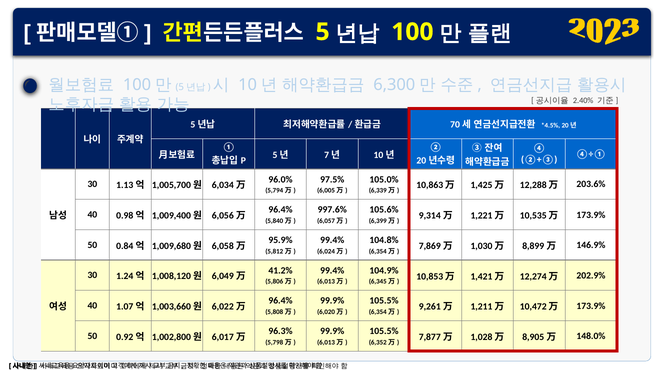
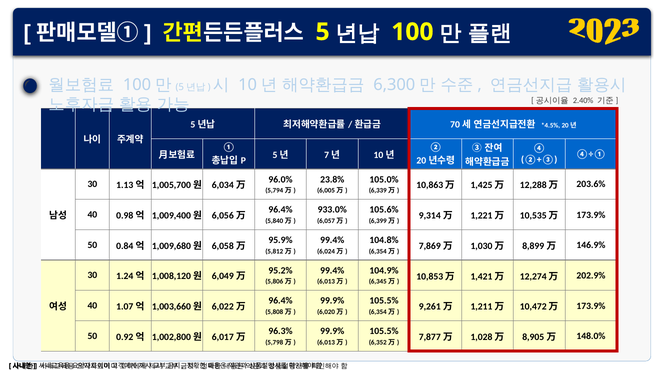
97.5%: 97.5% -> 23.8%
997.6%: 997.6% -> 933.0%
41.2%: 41.2% -> 95.2%
